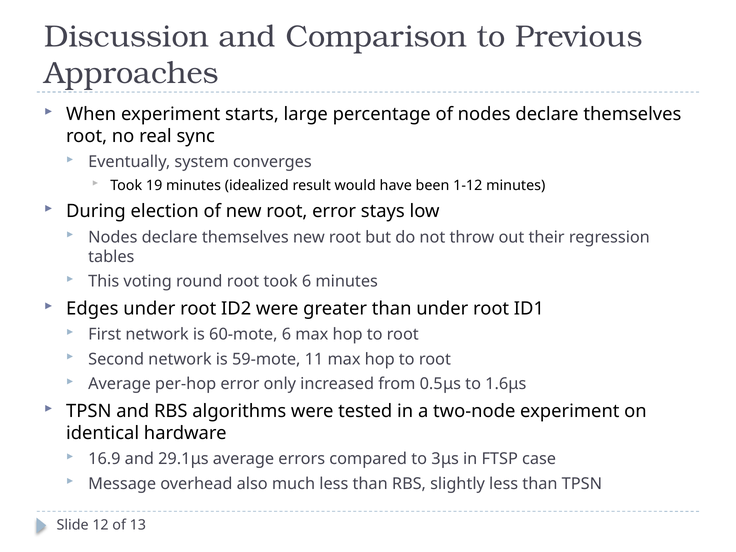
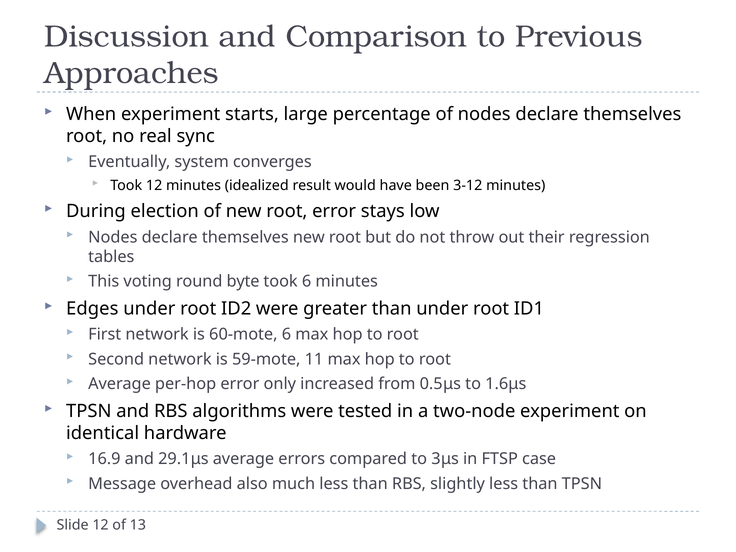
Took 19: 19 -> 12
1-12: 1-12 -> 3-12
round root: root -> byte
